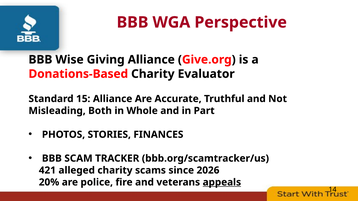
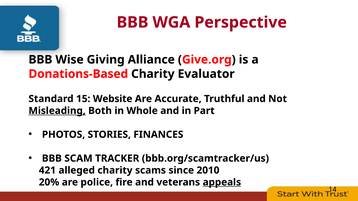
15 Alliance: Alliance -> Website
Misleading underline: none -> present
2026: 2026 -> 2010
